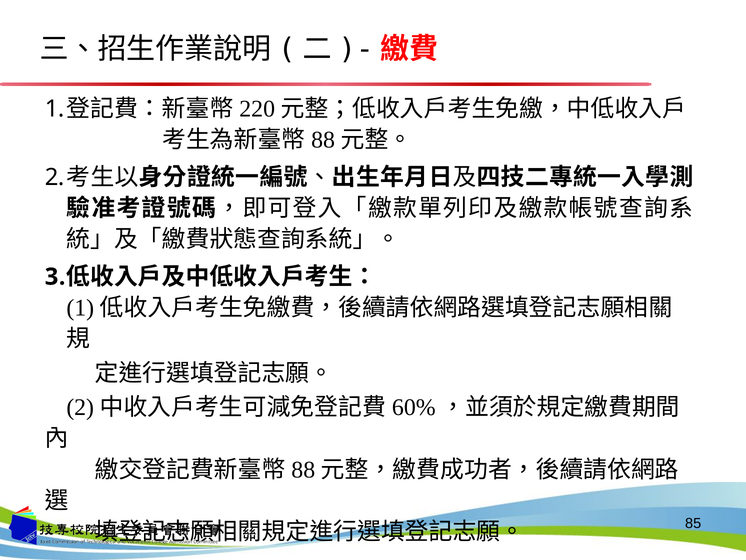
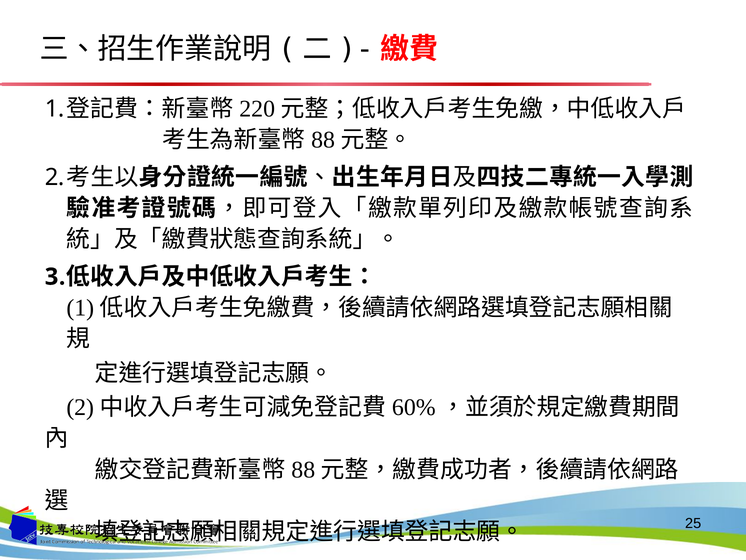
85: 85 -> 25
